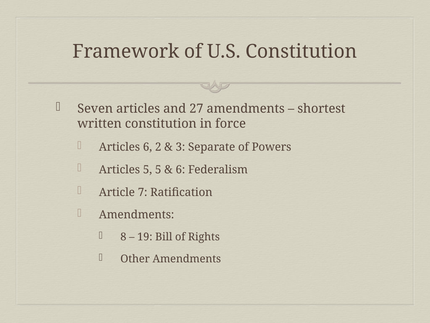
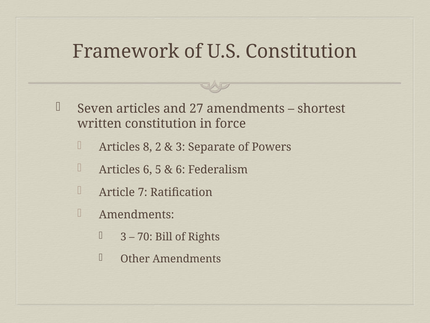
Articles 6: 6 -> 8
Articles 5: 5 -> 6
8 at (123, 237): 8 -> 3
19: 19 -> 70
